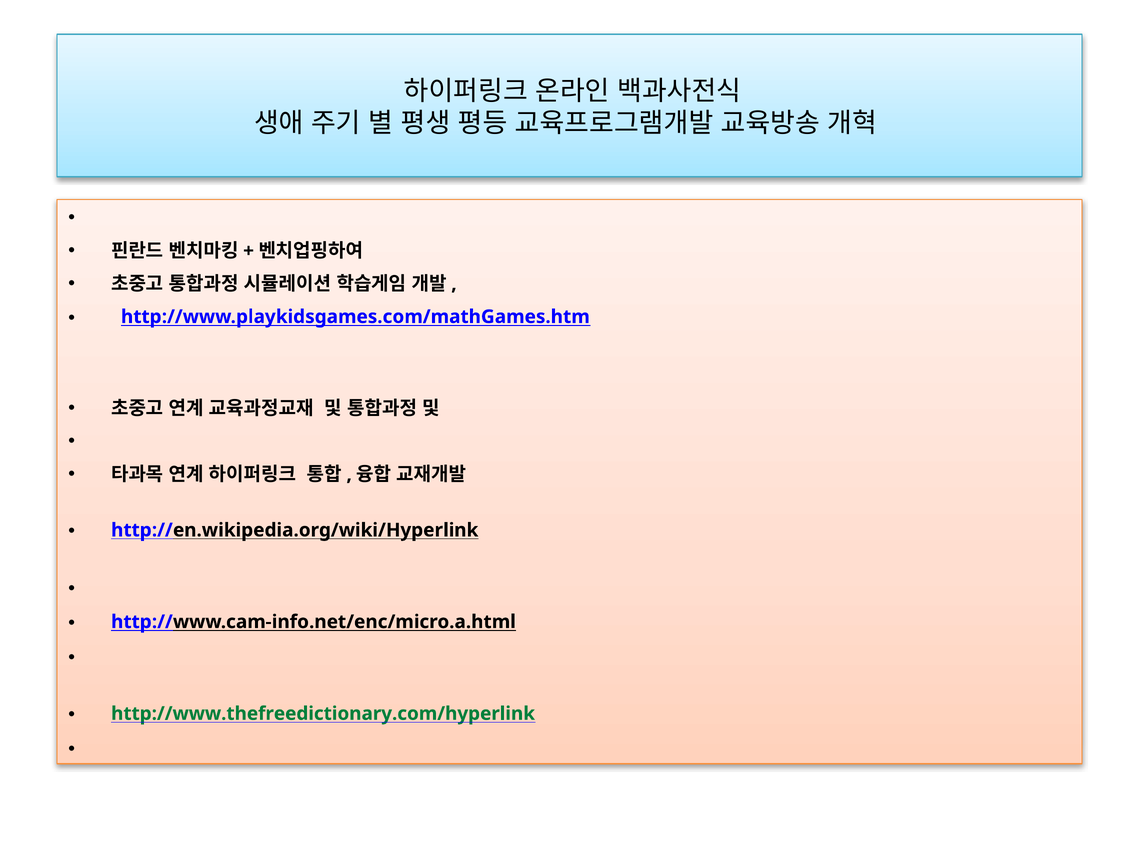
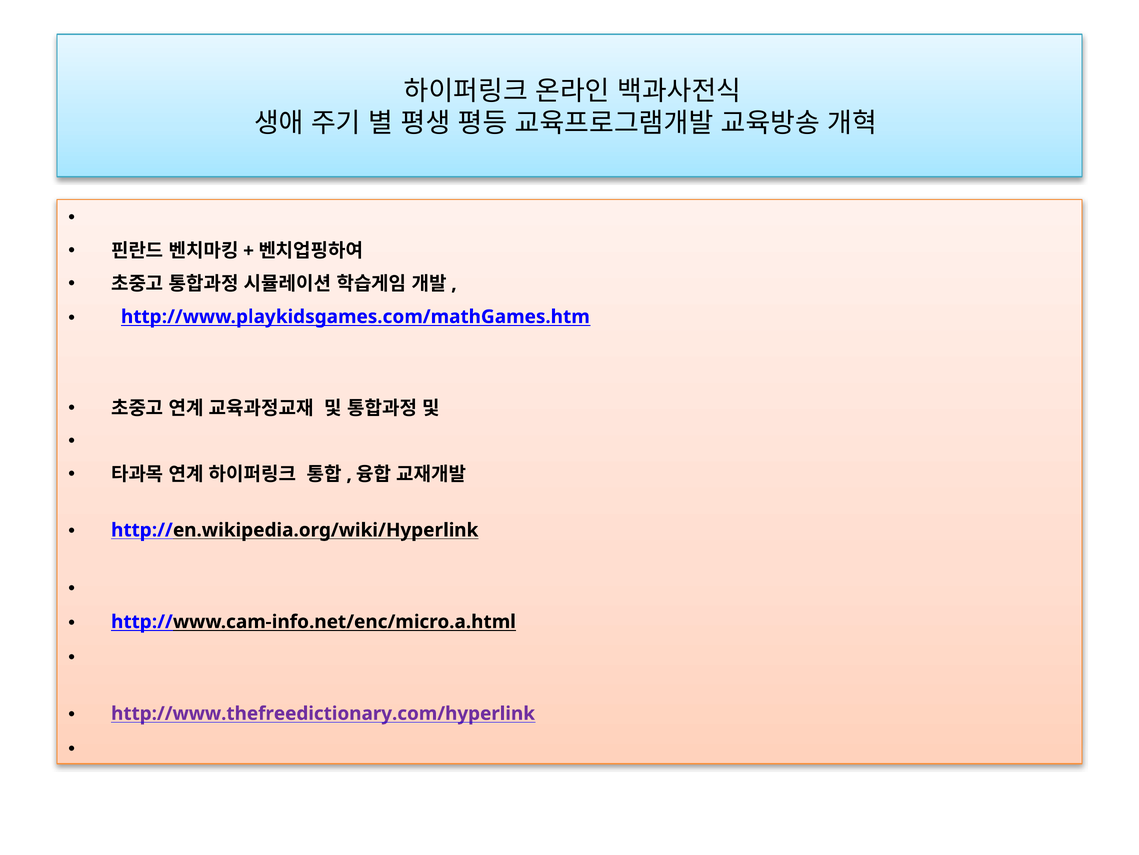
http://www.thefreedictionary.com/hyperlink colour: green -> purple
